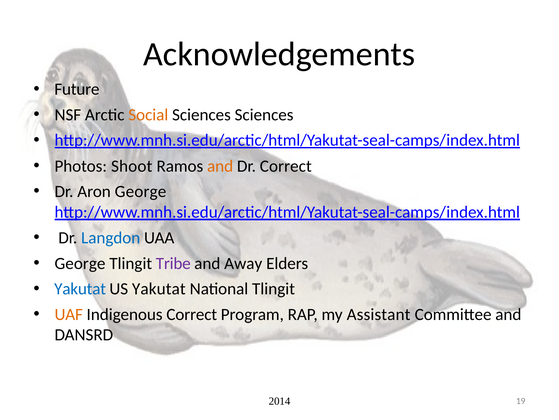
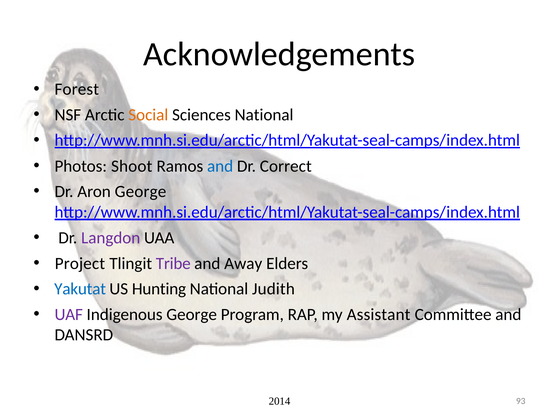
Future: Future -> Forest
Sciences Sciences: Sciences -> National
and at (220, 166) colour: orange -> blue
Langdon colour: blue -> purple
George at (80, 263): George -> Project
US Yakutat: Yakutat -> Hunting
National Tlingit: Tlingit -> Judith
UAF colour: orange -> purple
Indigenous Correct: Correct -> George
19: 19 -> 93
